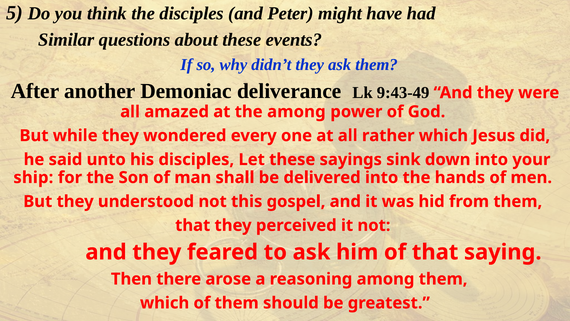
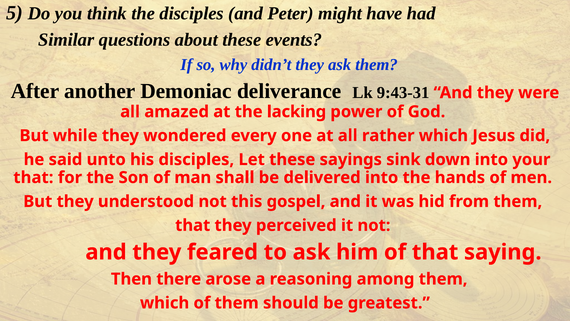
9:43-49: 9:43-49 -> 9:43-31
the among: among -> lacking
ship at (33, 177): ship -> that
